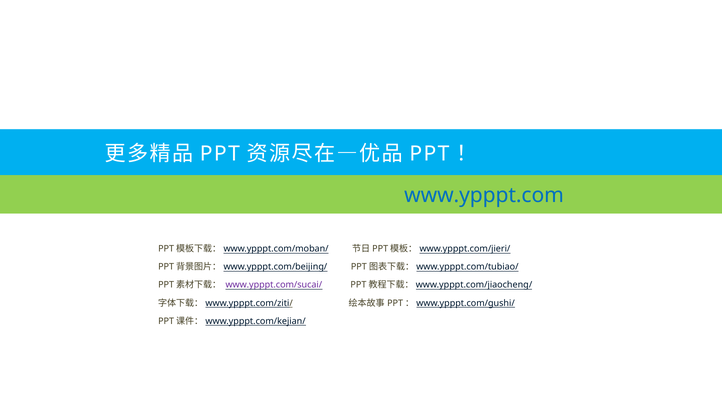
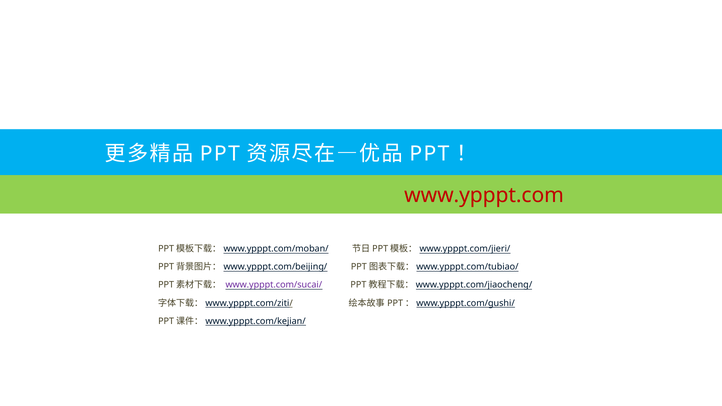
www.ypppt.com colour: blue -> red
